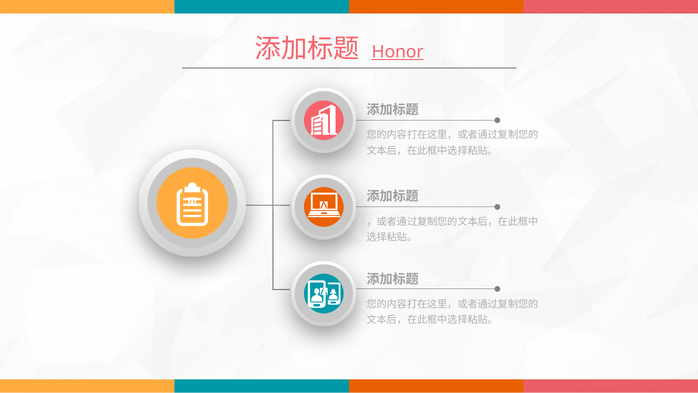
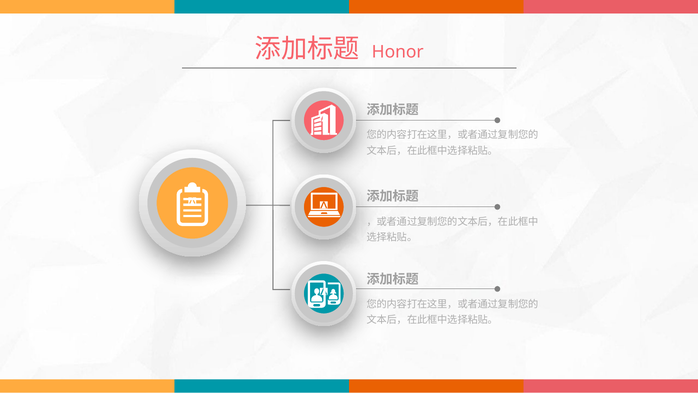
Honor underline: present -> none
